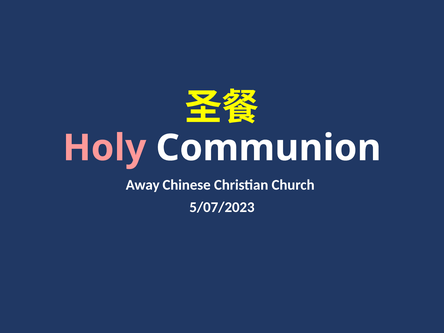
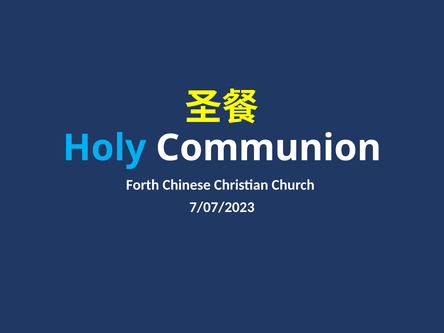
Holy colour: pink -> light blue
Away: Away -> Forth
5/07/2023: 5/07/2023 -> 7/07/2023
